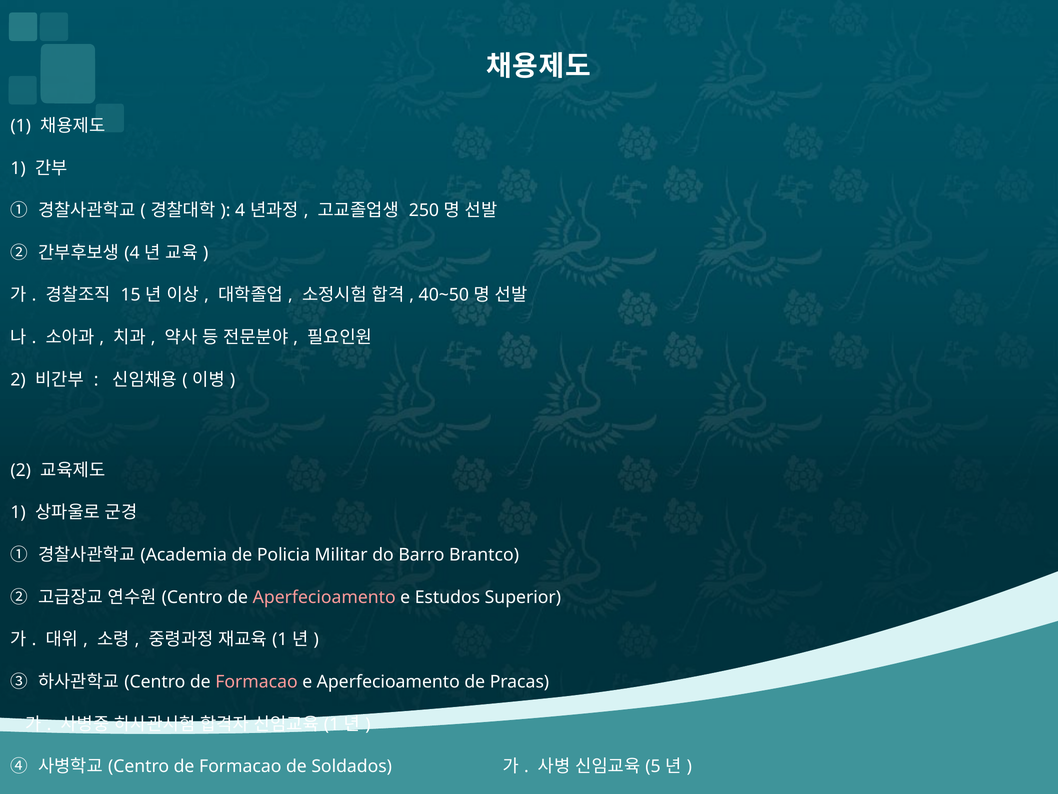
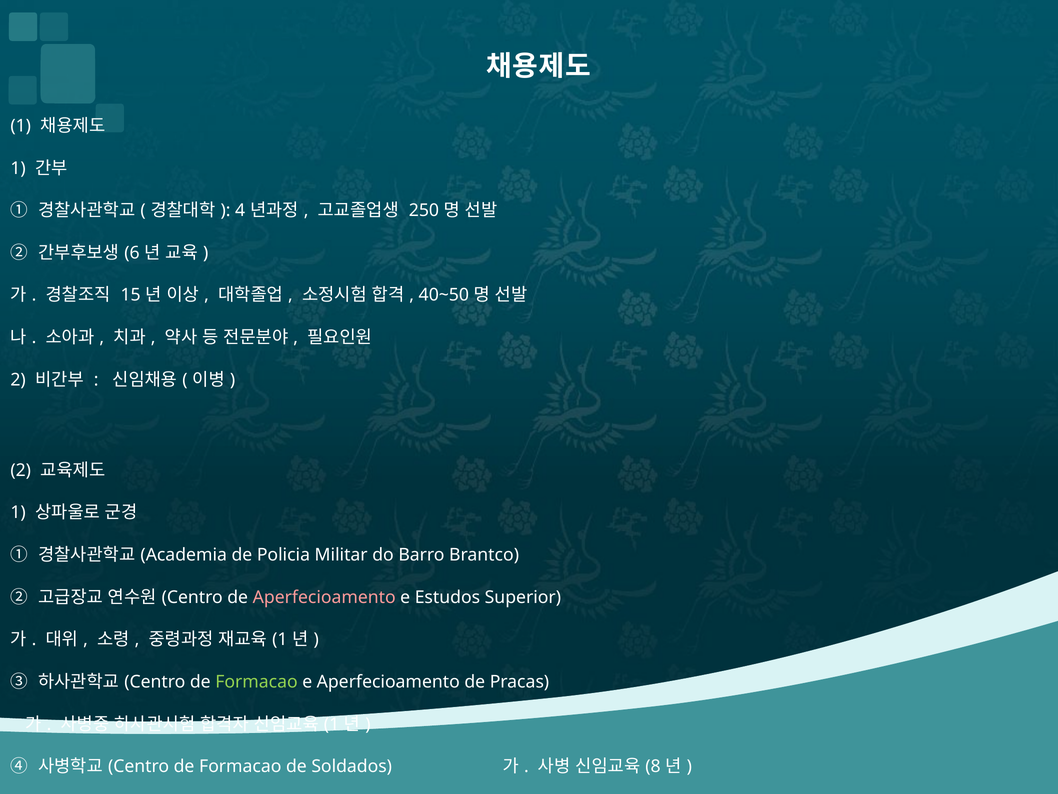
4 at (132, 253): 4 -> 6
Formacao at (256, 681) colour: pink -> light green
5: 5 -> 8
